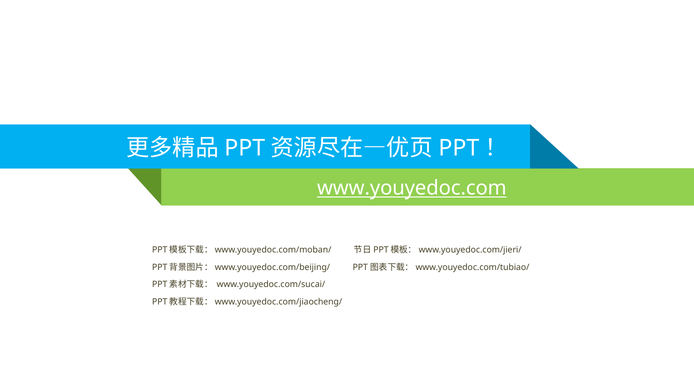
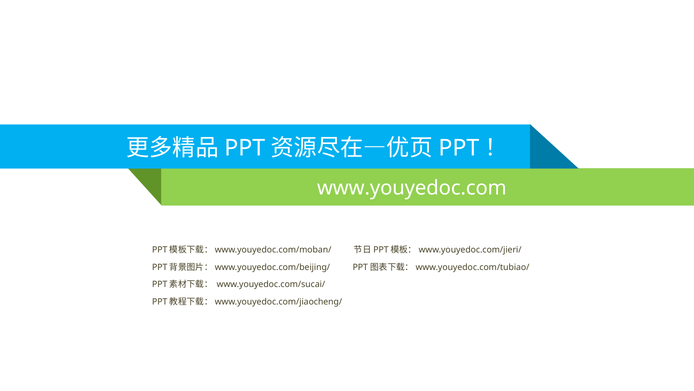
www.youyedoc.com underline: present -> none
